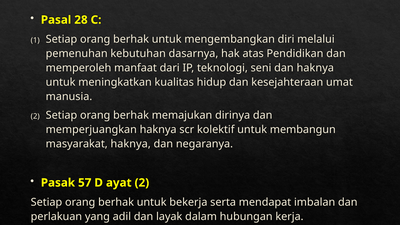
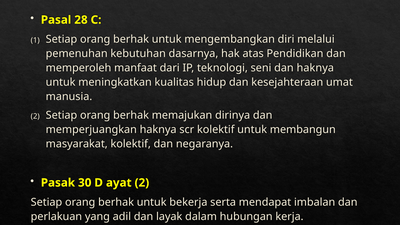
masyarakat haknya: haknya -> kolektif
57: 57 -> 30
